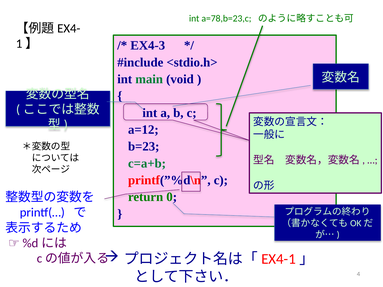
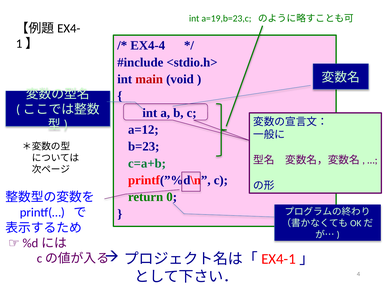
a=78,b=23,c: a=78,b=23,c -> a=19,b=23,c
EX4-3: EX4-3 -> EX4-4
main colour: green -> red
